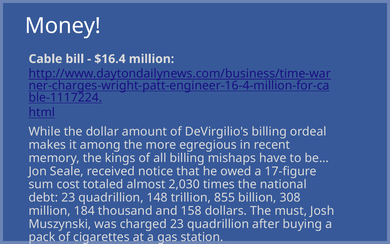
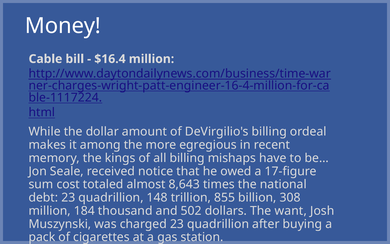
2,030: 2,030 -> 8,643
158: 158 -> 502
must: must -> want
